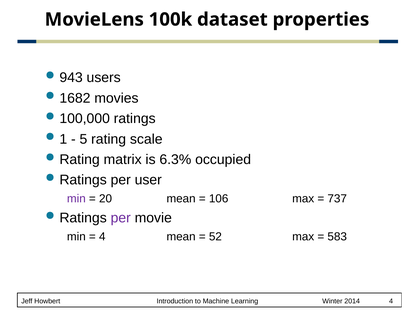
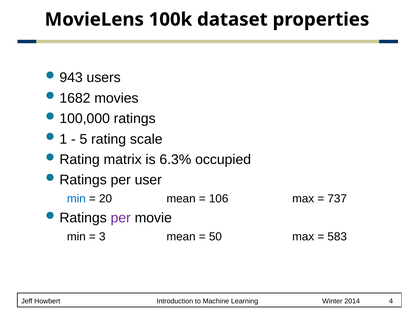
min at (76, 199) colour: purple -> blue
4 at (102, 237): 4 -> 3
52: 52 -> 50
